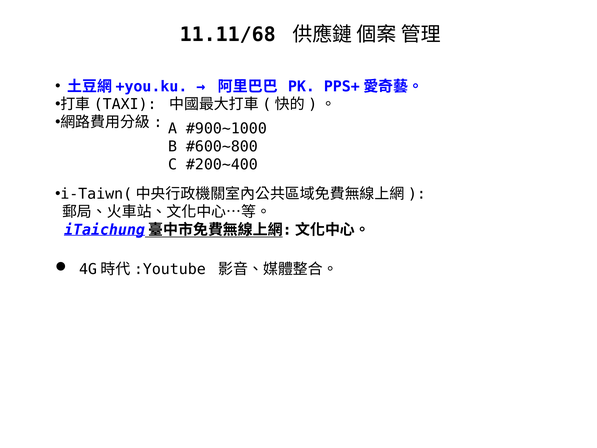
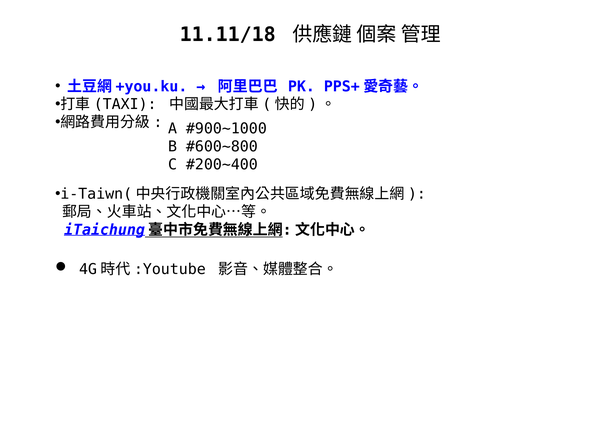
11.11/68: 11.11/68 -> 11.11/18
